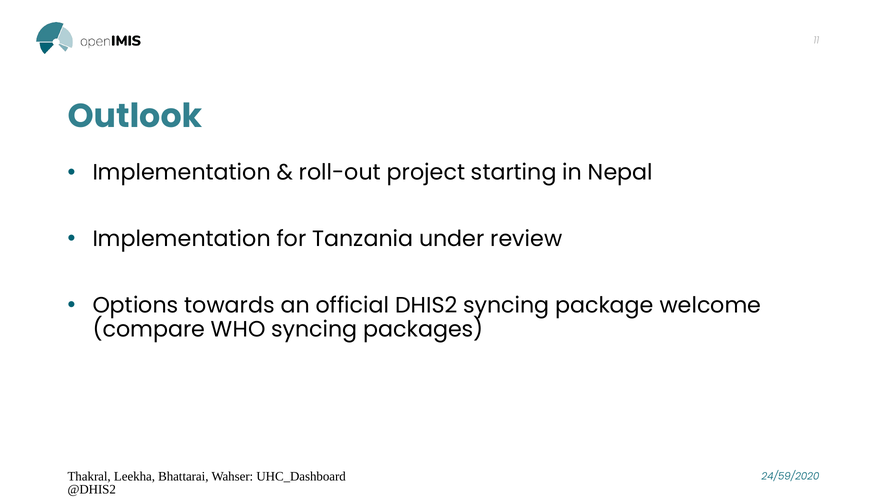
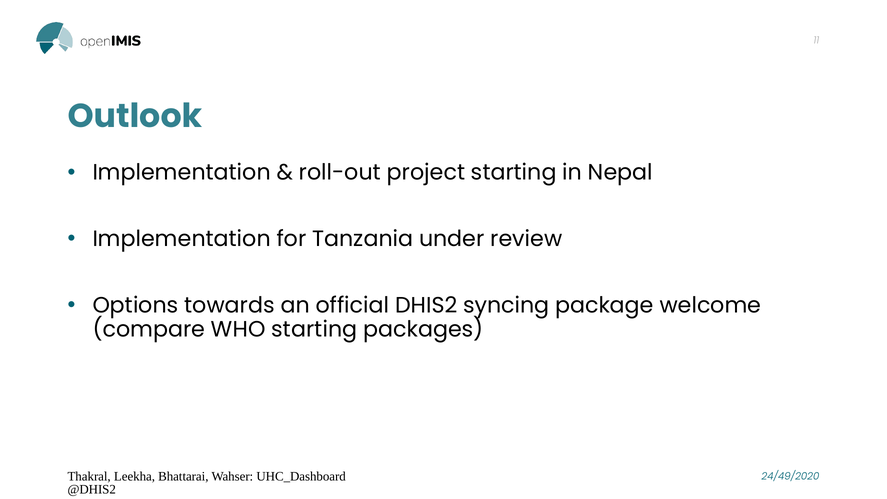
WHO syncing: syncing -> starting
24/59/2020: 24/59/2020 -> 24/49/2020
